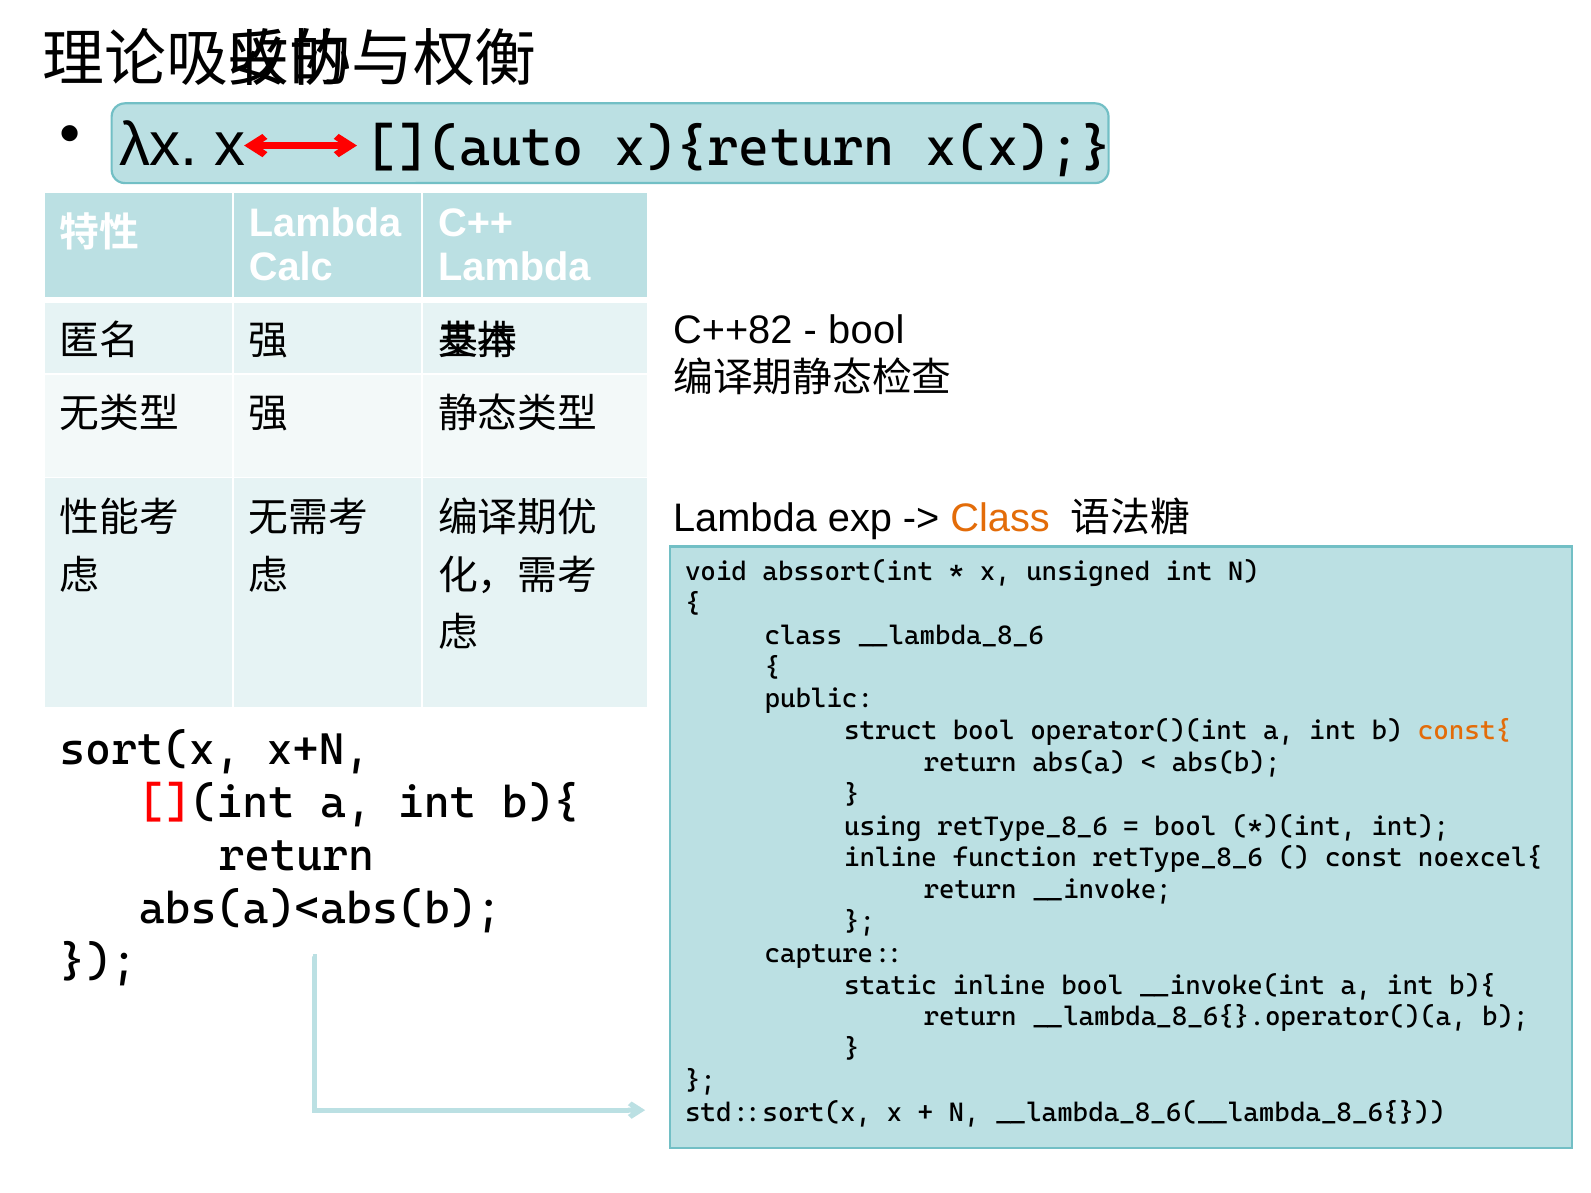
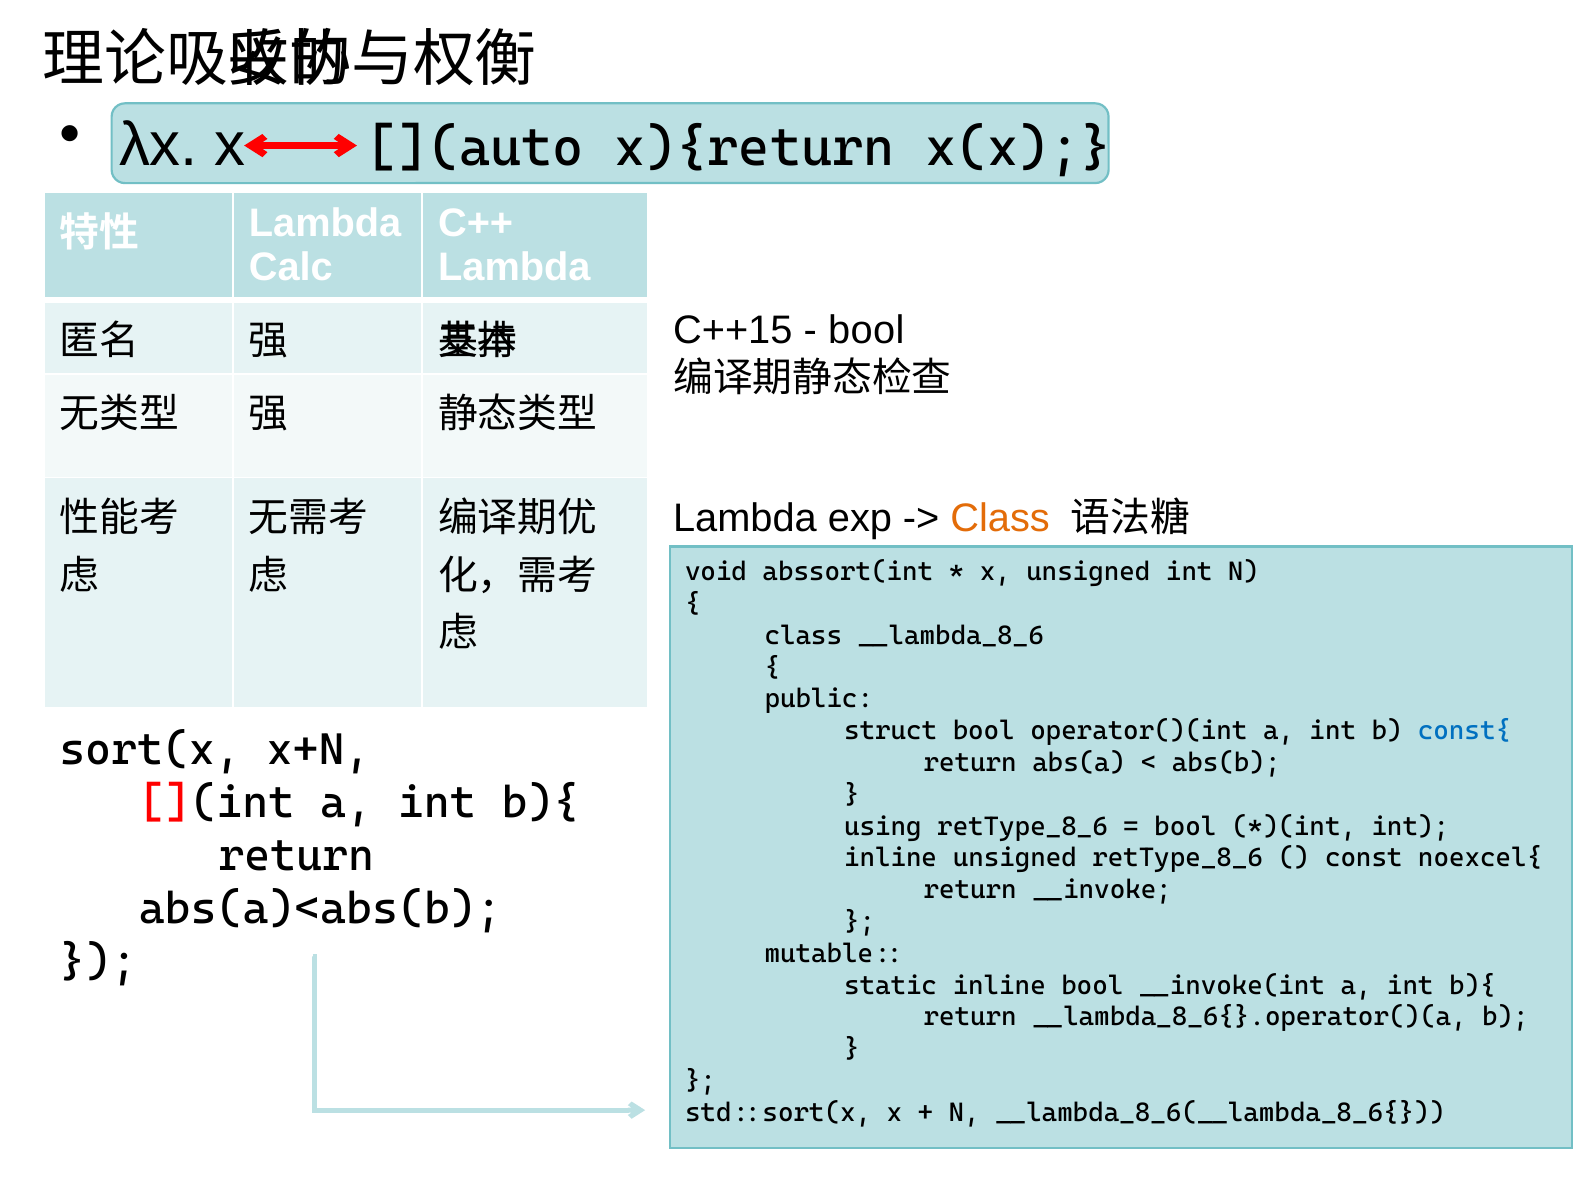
C++82: C++82 -> C++15
const{ colour: orange -> blue
inline function: function -> unsigned
capture: capture -> mutable
